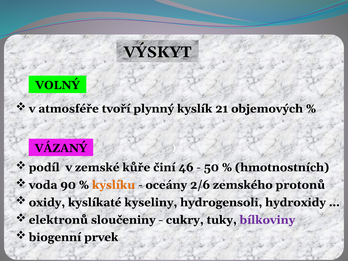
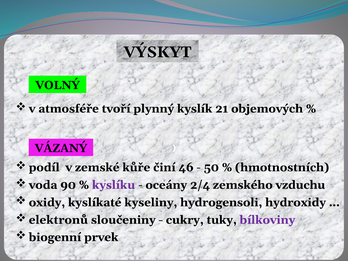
kyslíku colour: orange -> purple
2/6: 2/6 -> 2/4
protonů: protonů -> vzduchu
